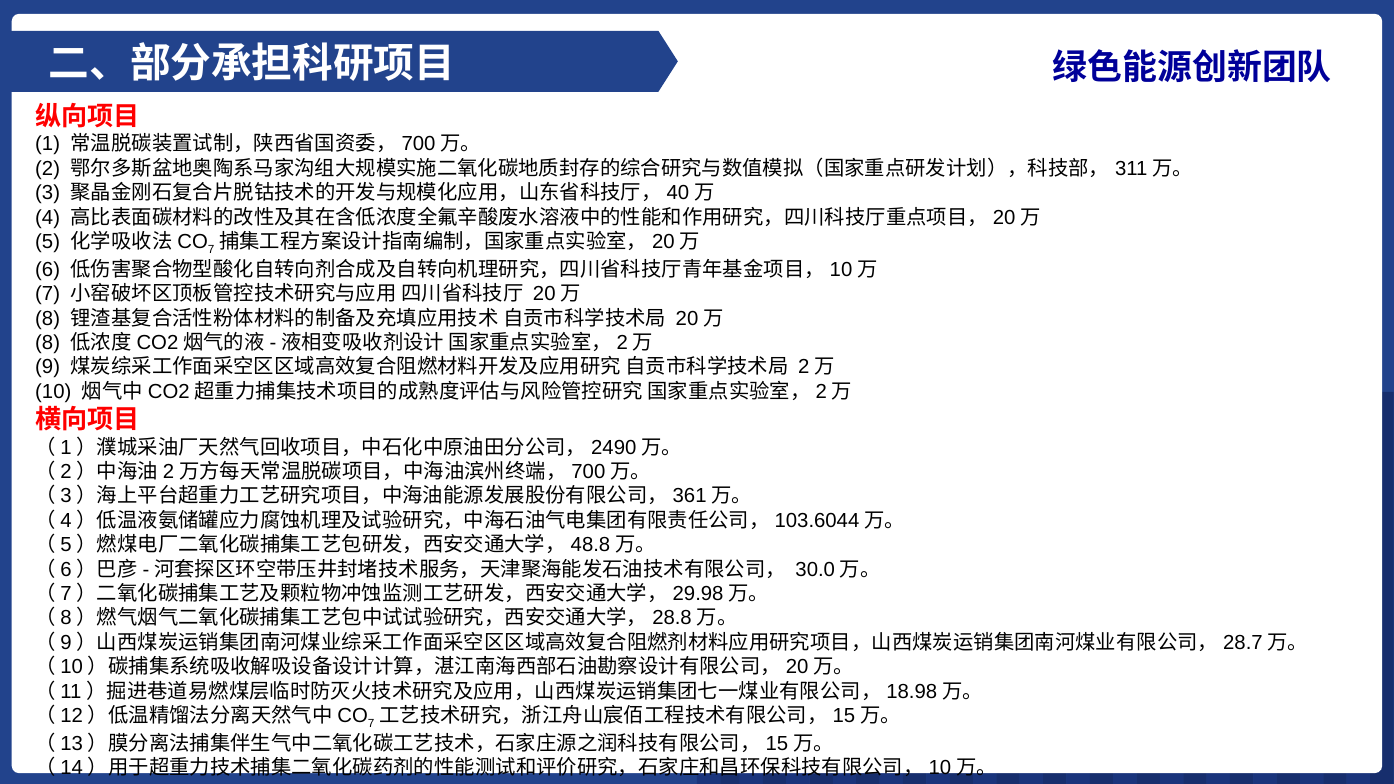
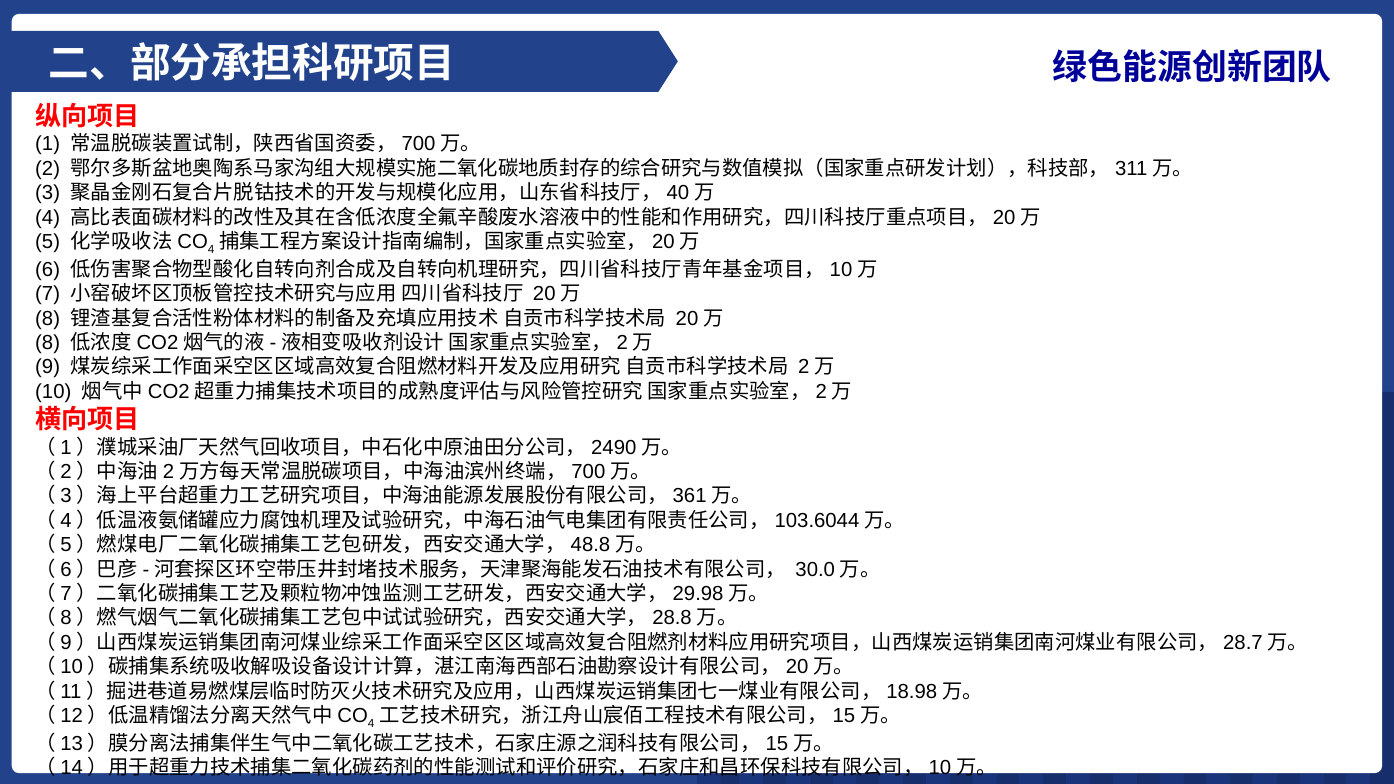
7 at (211, 250): 7 -> 4
7 at (371, 724): 7 -> 4
